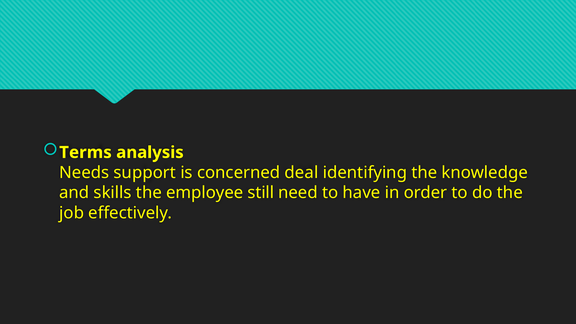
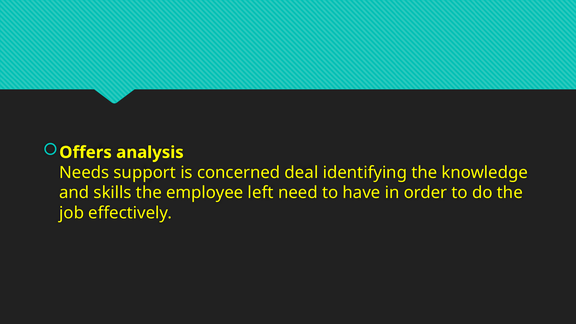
Terms: Terms -> Offers
still: still -> left
